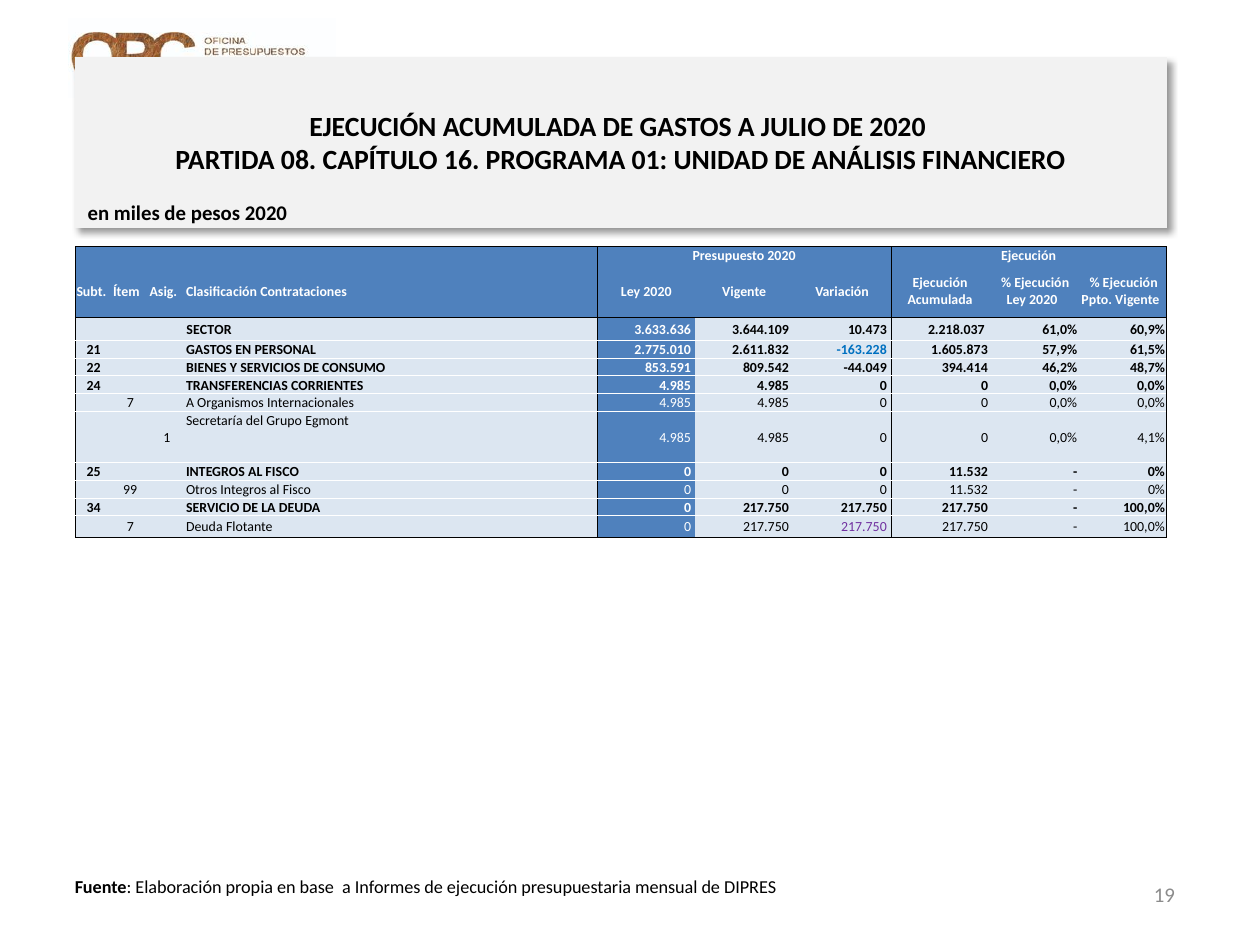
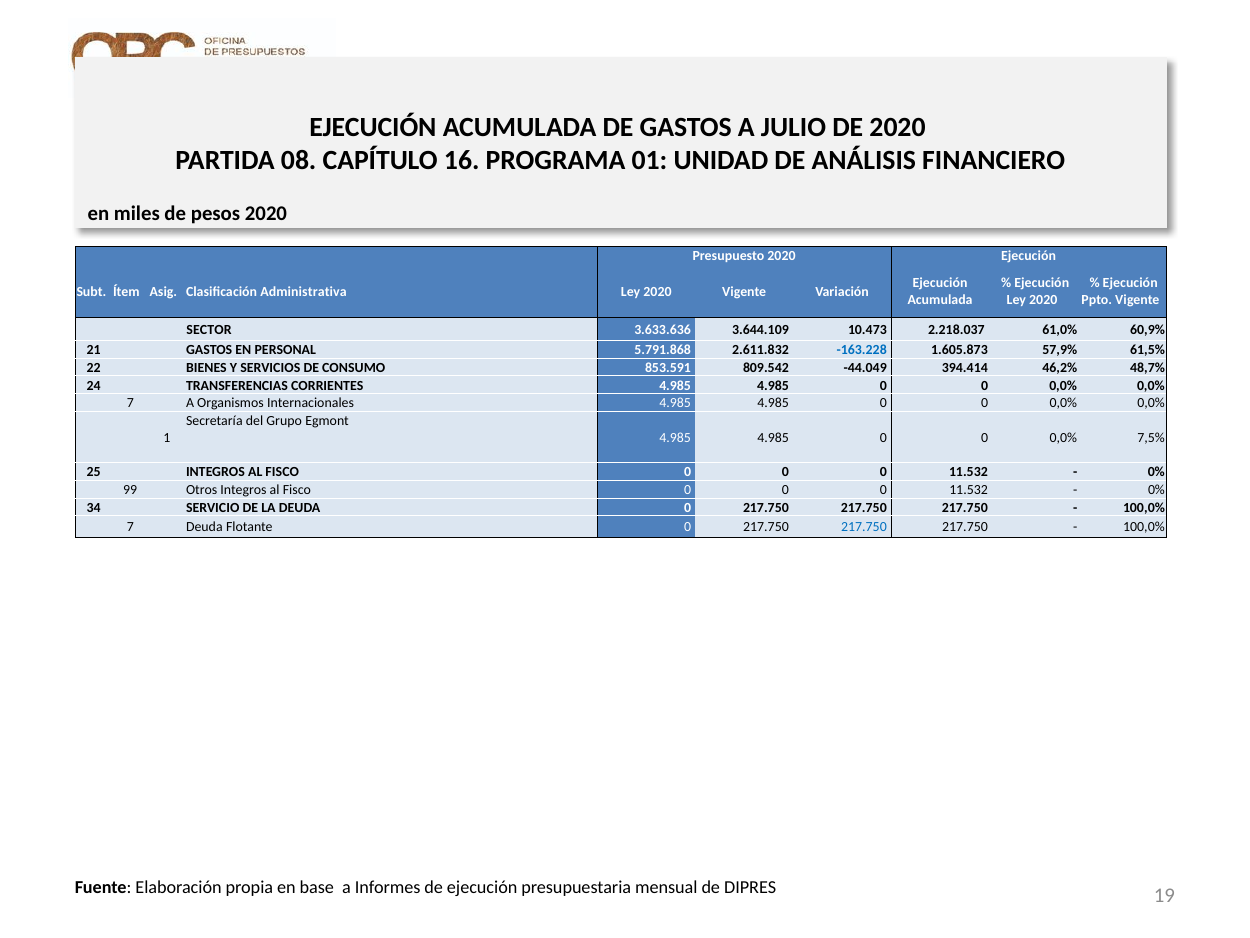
Contrataciones: Contrataciones -> Administrativa
2.775.010: 2.775.010 -> 5.791.868
4,1%: 4,1% -> 7,5%
217.750 at (864, 527) colour: purple -> blue
